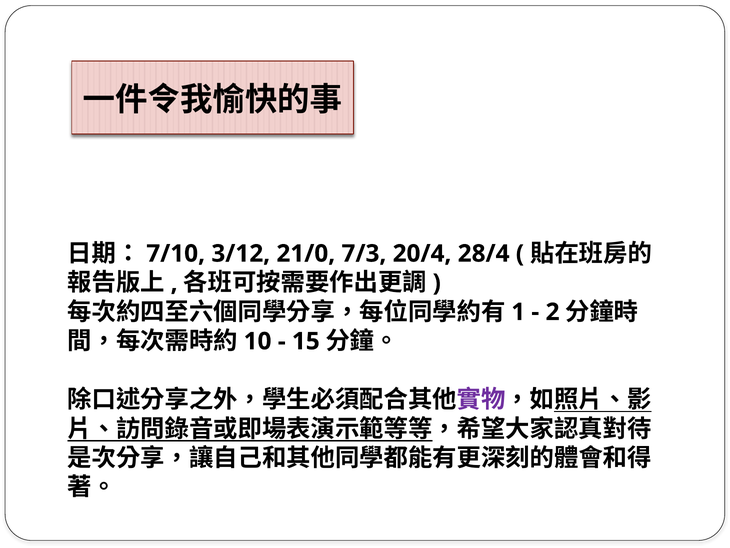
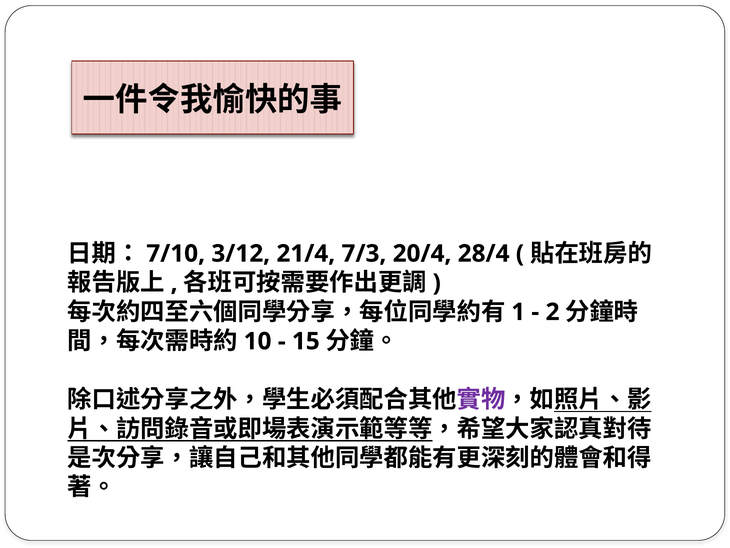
21/0: 21/0 -> 21/4
